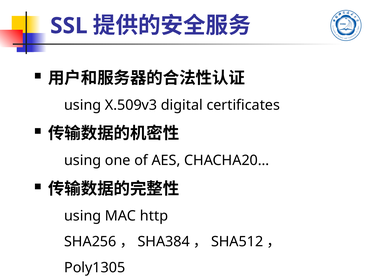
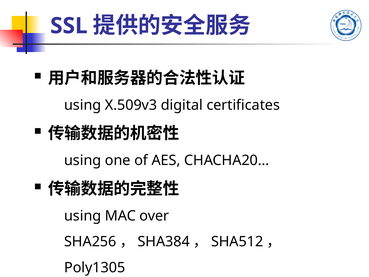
http: http -> over
